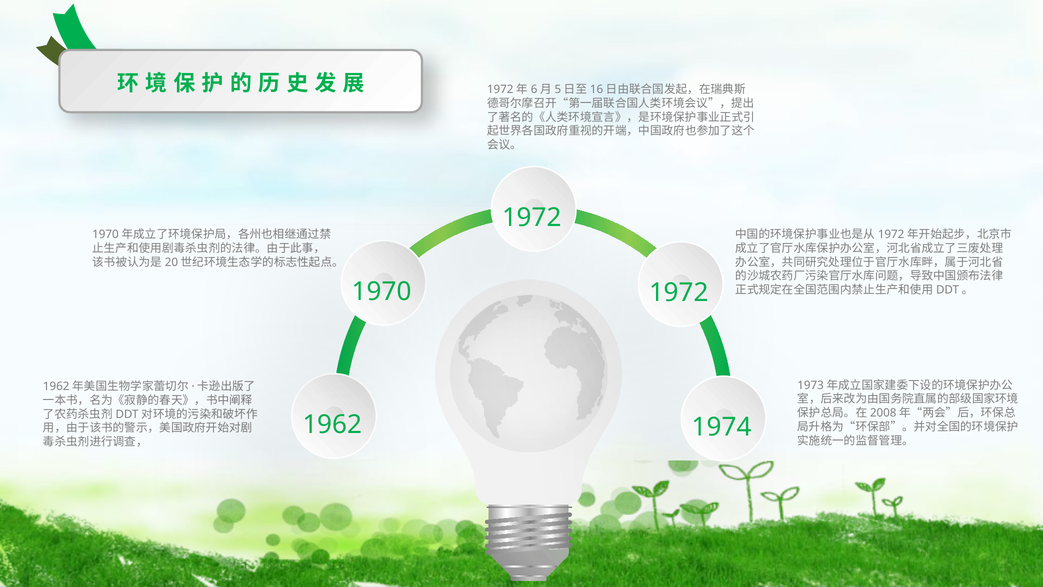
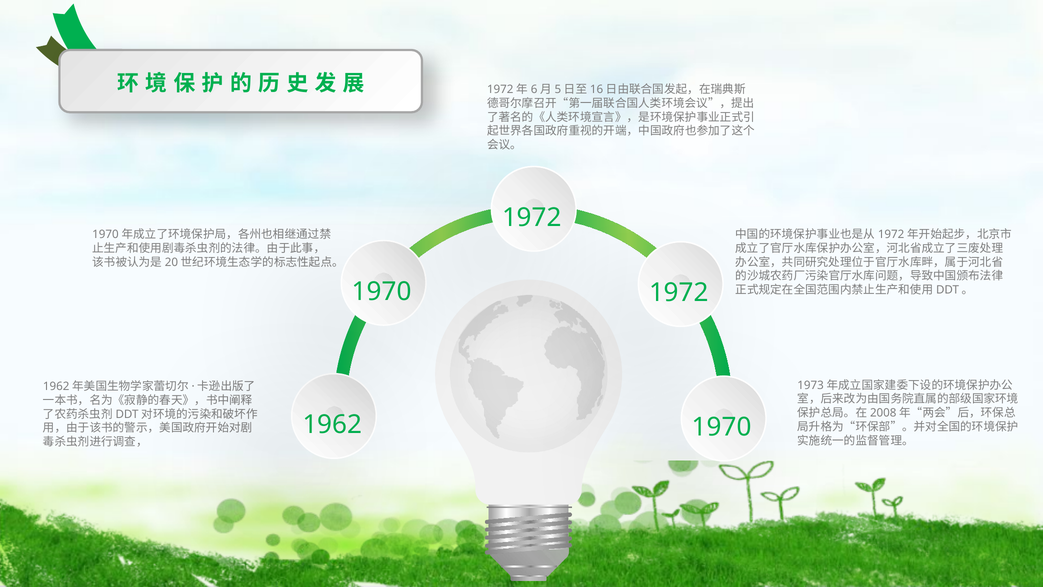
1974 at (722, 427): 1974 -> 1970
